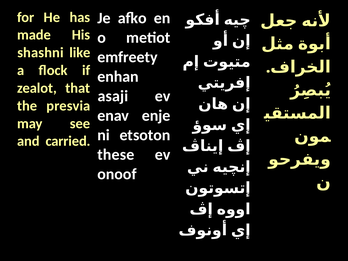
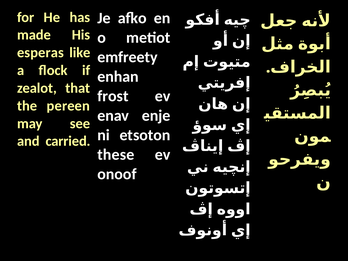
shashni: shashni -> esperas
asaji: asaji -> frost
presvia: presvia -> pereen
